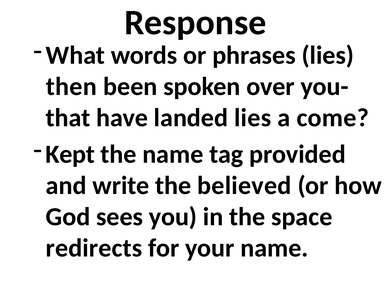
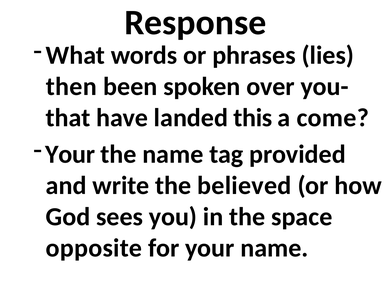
landed lies: lies -> this
Kept at (70, 154): Kept -> Your
redirects: redirects -> opposite
